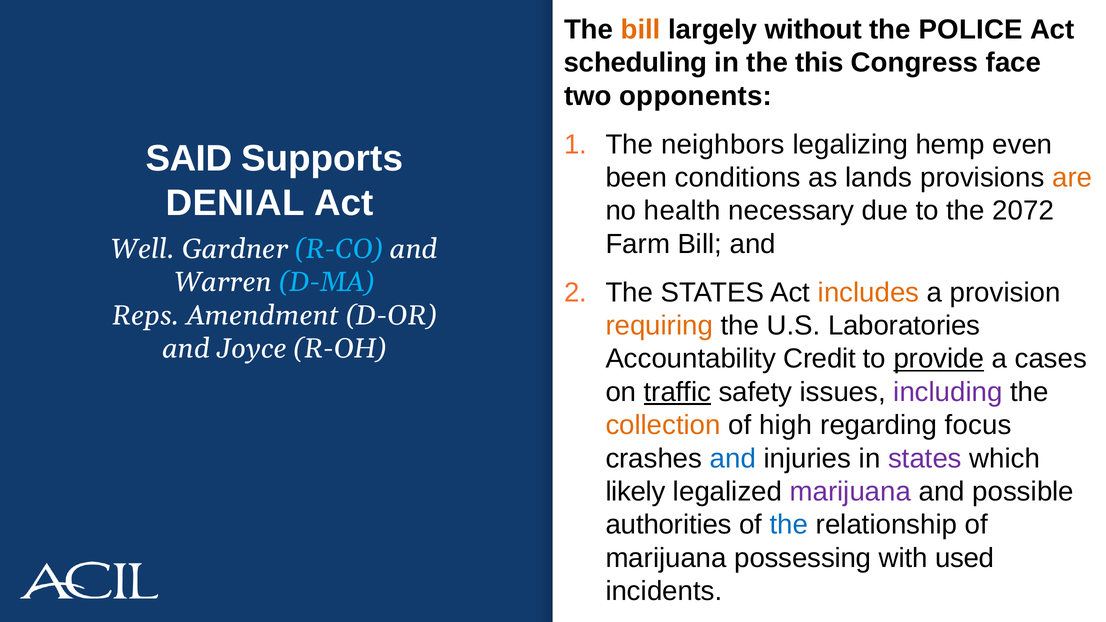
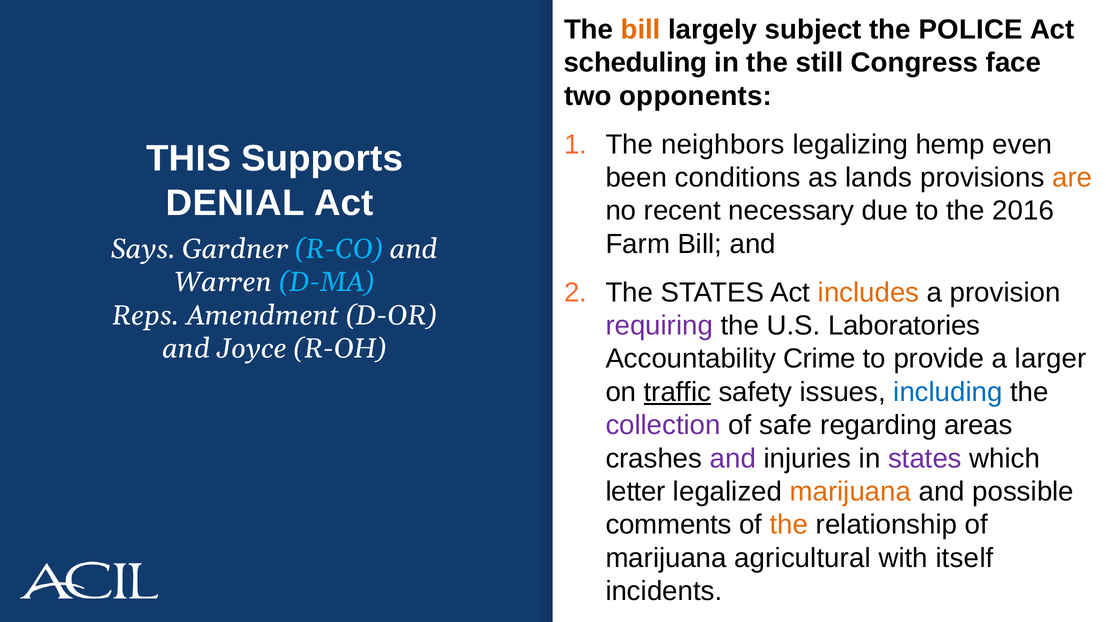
without: without -> subject
this: this -> still
SAID: SAID -> THIS
health: health -> recent
2072: 2072 -> 2016
Well: Well -> Says
requiring colour: orange -> purple
Credit: Credit -> Crime
provide underline: present -> none
cases: cases -> larger
including colour: purple -> blue
collection colour: orange -> purple
high: high -> safe
focus: focus -> areas
and at (733, 458) colour: blue -> purple
likely: likely -> letter
marijuana at (850, 492) colour: purple -> orange
authorities: authorities -> comments
the at (789, 525) colour: blue -> orange
possessing: possessing -> agricultural
used: used -> itself
